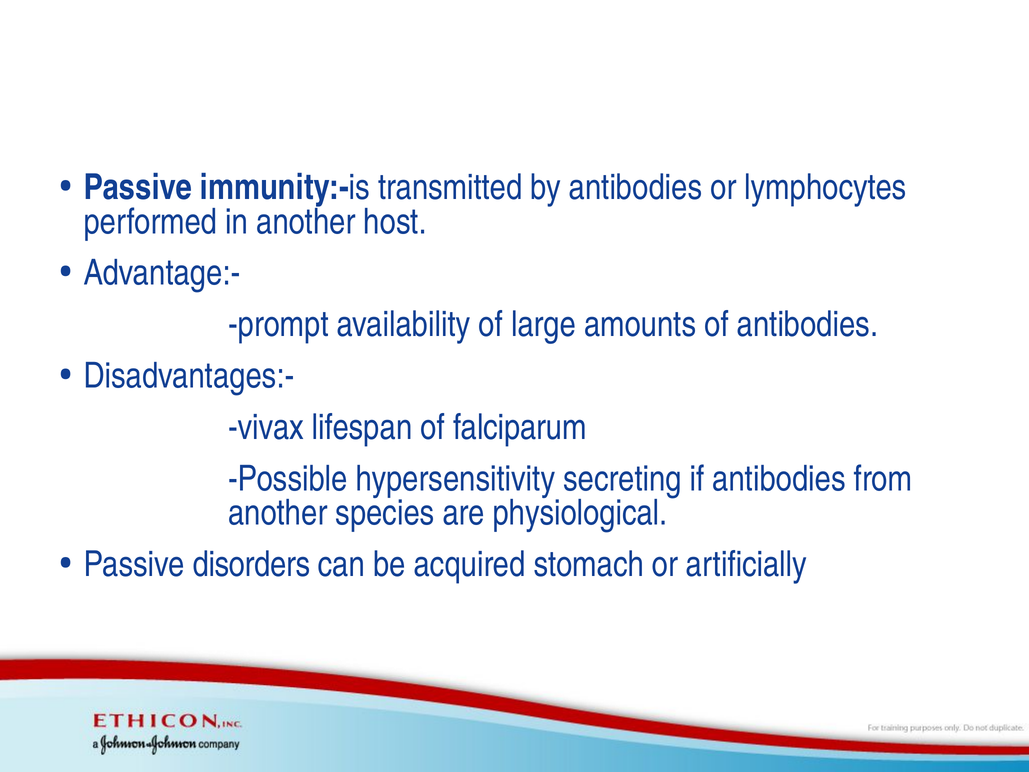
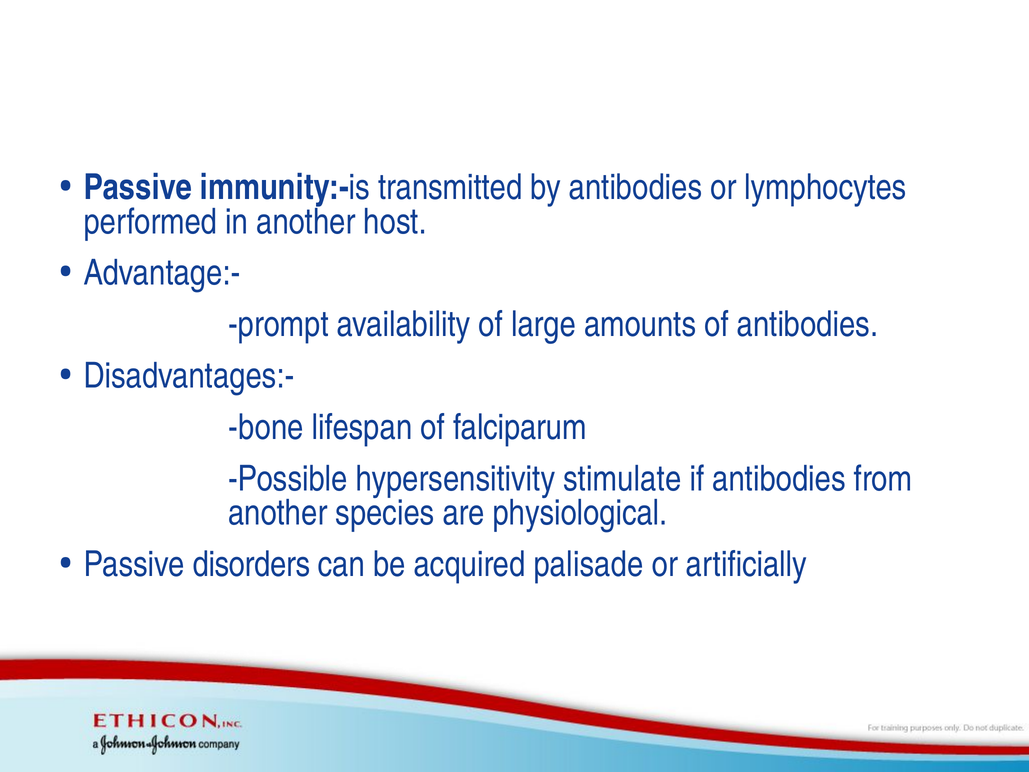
vivax: vivax -> bone
secreting: secreting -> stimulate
stomach: stomach -> palisade
